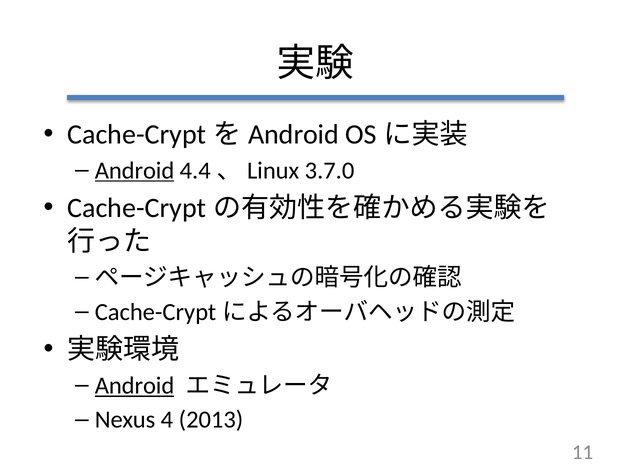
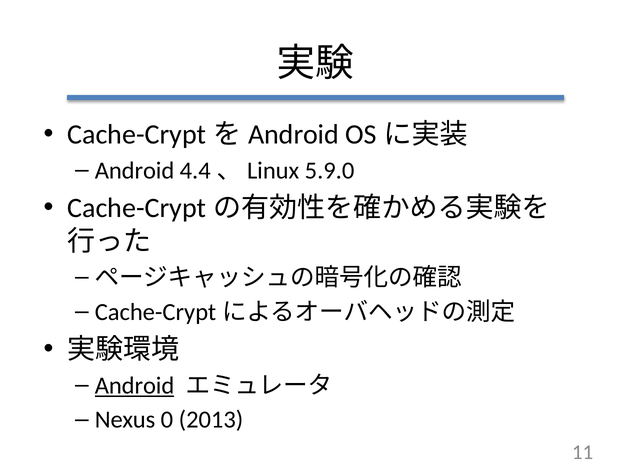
Android at (135, 171) underline: present -> none
3.7.0: 3.7.0 -> 5.9.0
4: 4 -> 0
